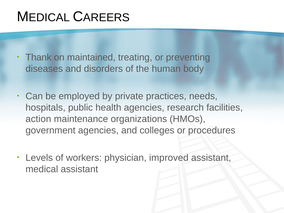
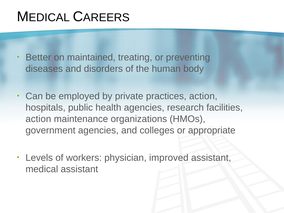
Thank: Thank -> Better
practices needs: needs -> action
procedures: procedures -> appropriate
